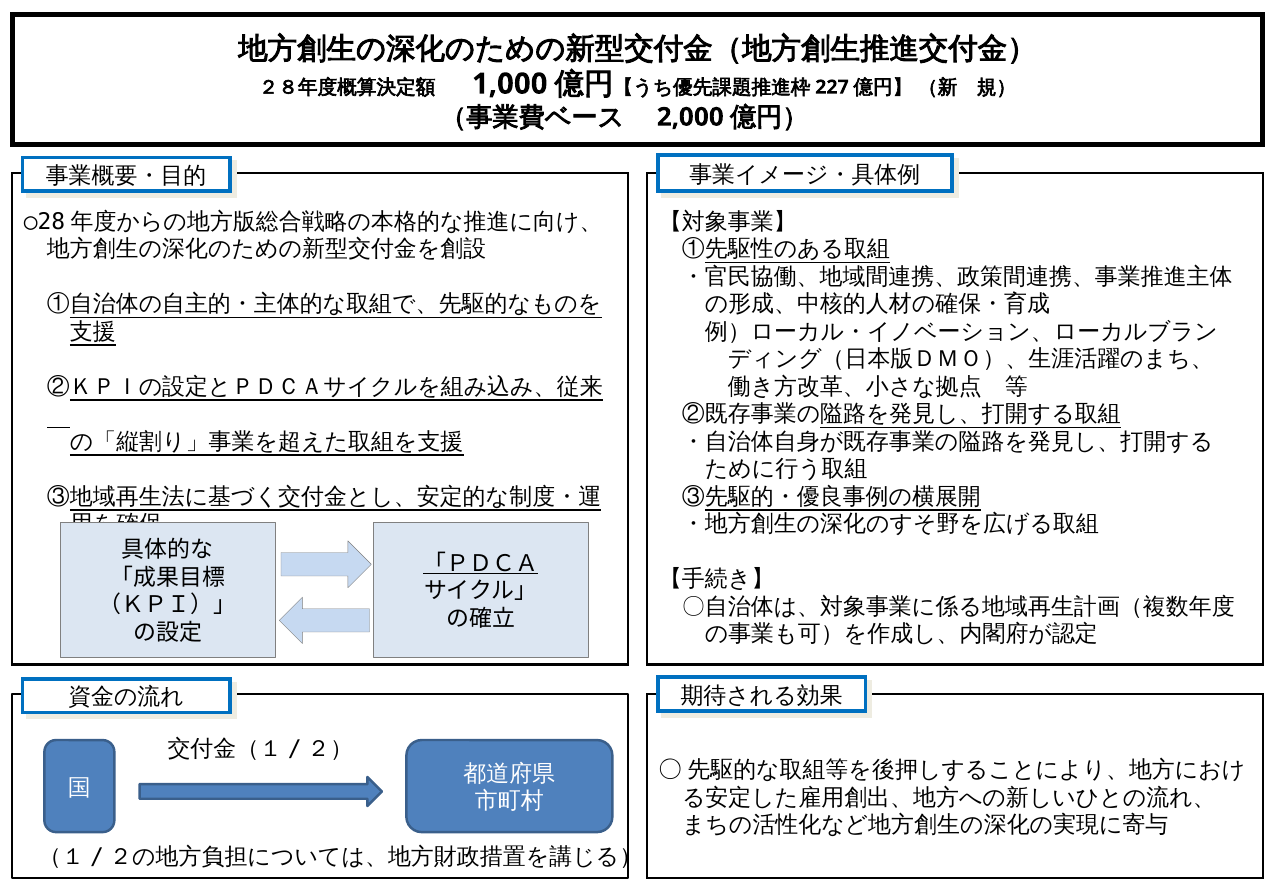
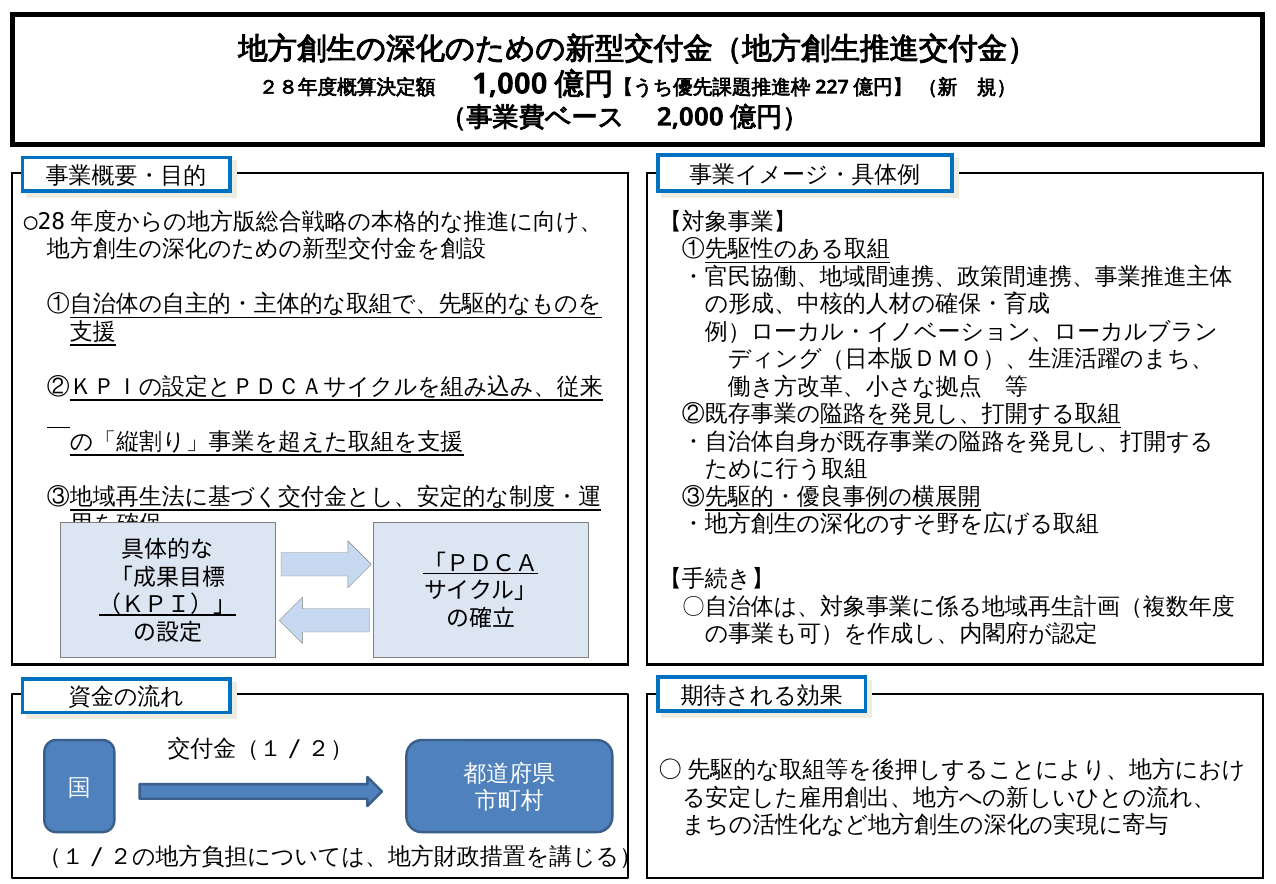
（ＫＰＩ）」 underline: none -> present
